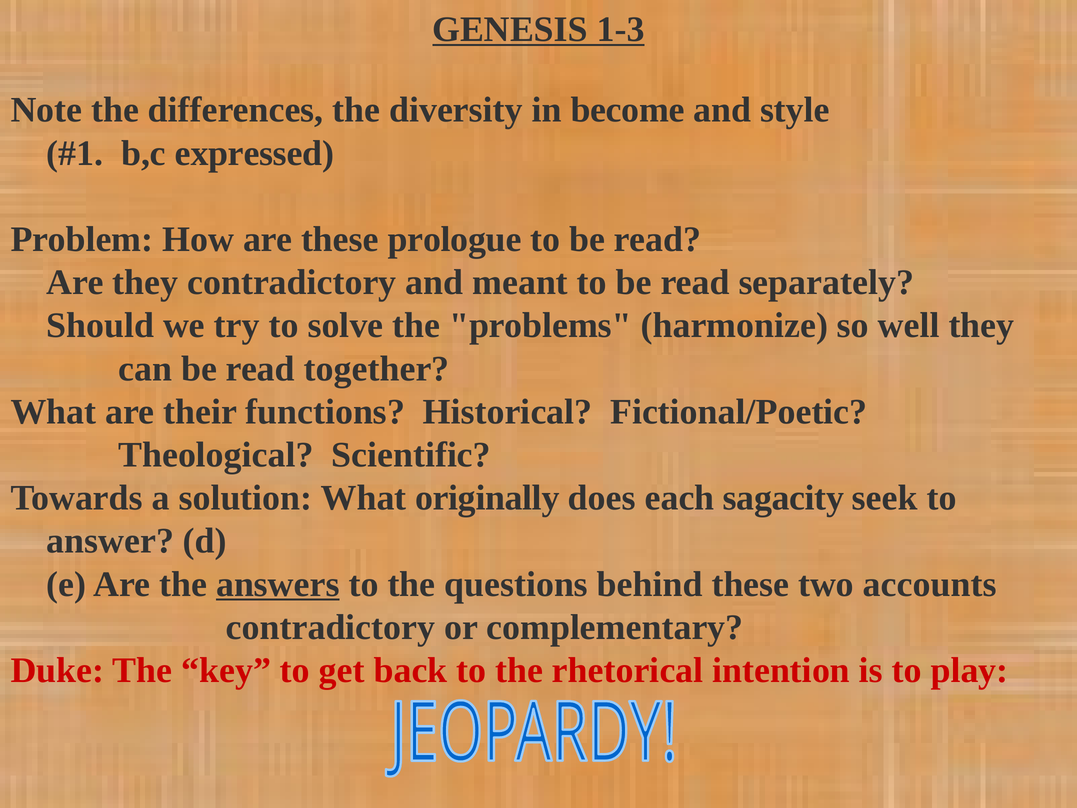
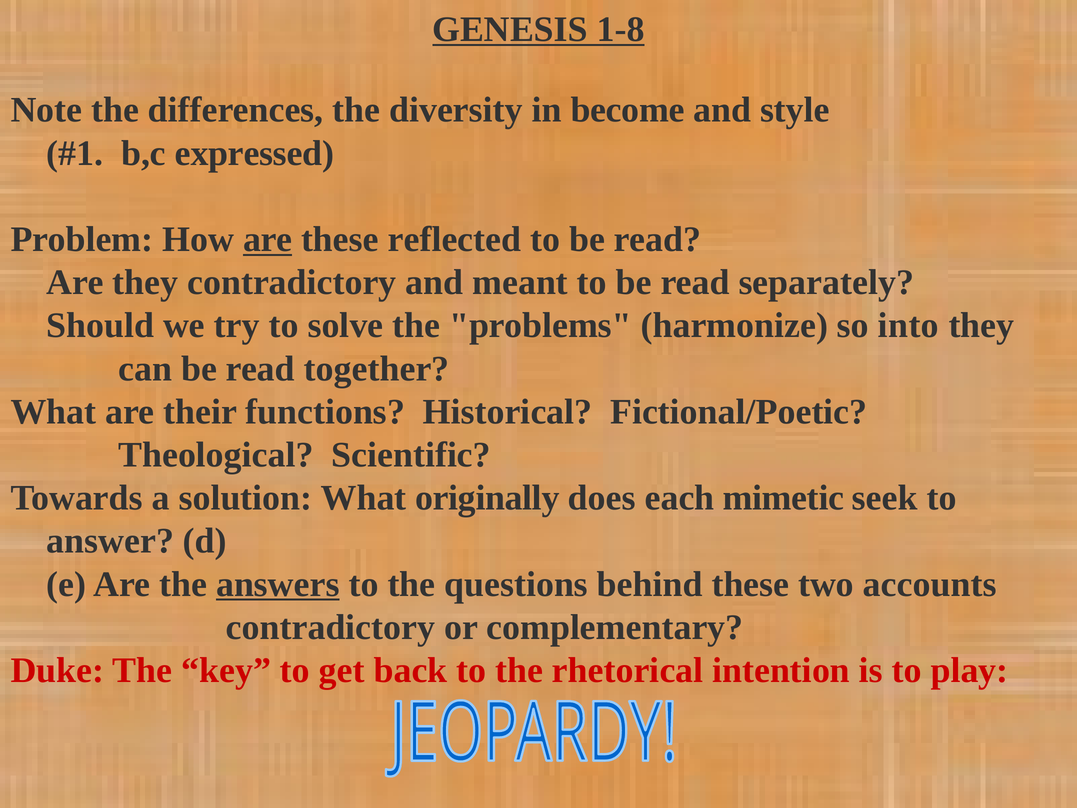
1-3: 1-3 -> 1-8
are at (268, 239) underline: none -> present
prologue: prologue -> reflected
well: well -> into
sagacity: sagacity -> mimetic
